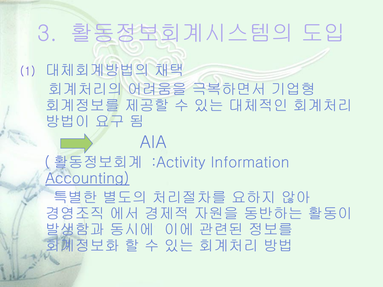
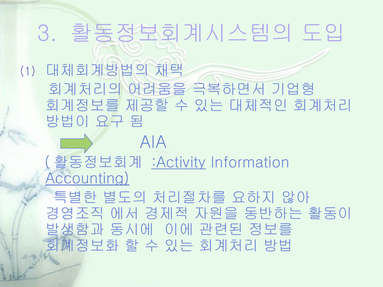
:Activity underline: none -> present
